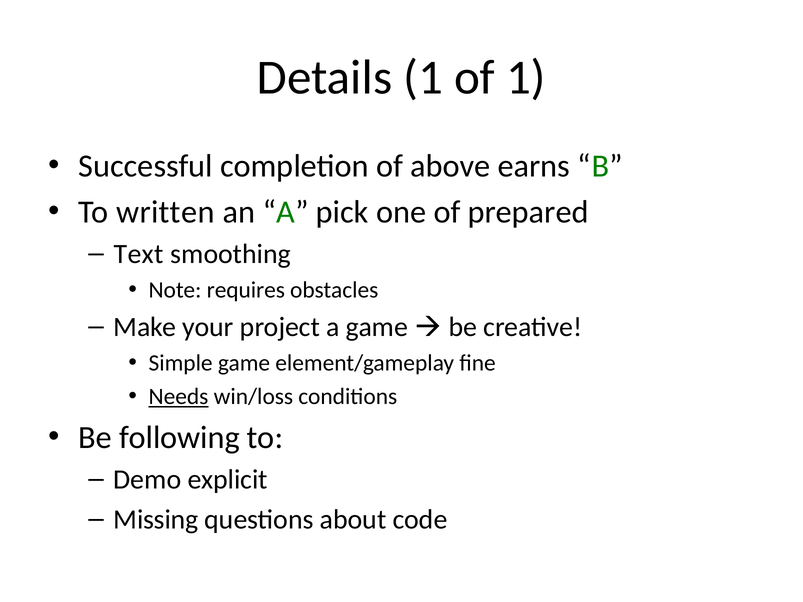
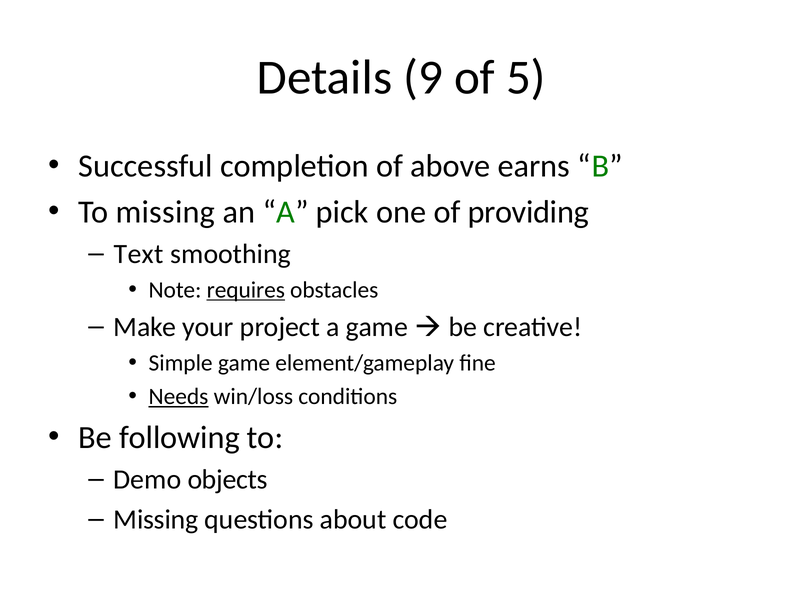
Details 1: 1 -> 9
of 1: 1 -> 5
To written: written -> missing
prepared: prepared -> providing
requires underline: none -> present
explicit: explicit -> objects
